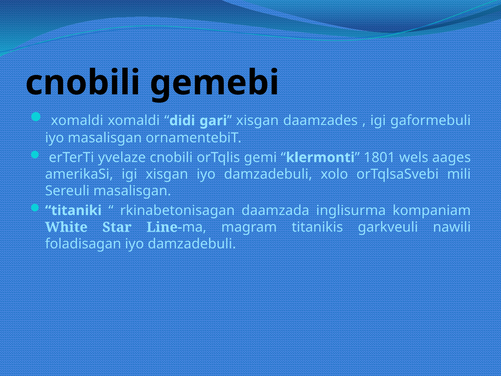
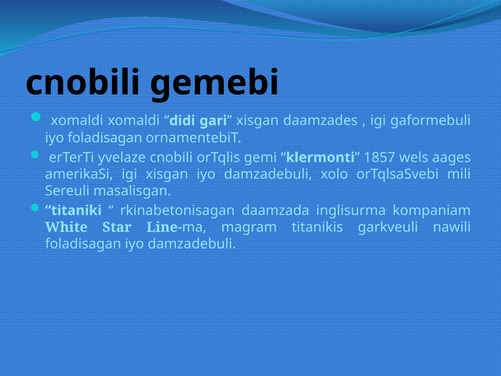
iyo masalisgan: masalisgan -> foladisagan
1801: 1801 -> 1857
